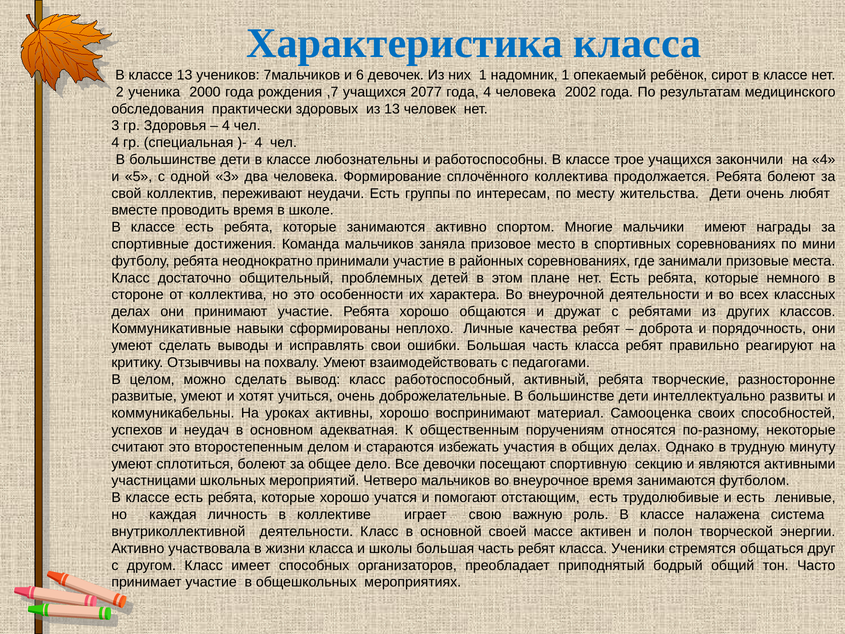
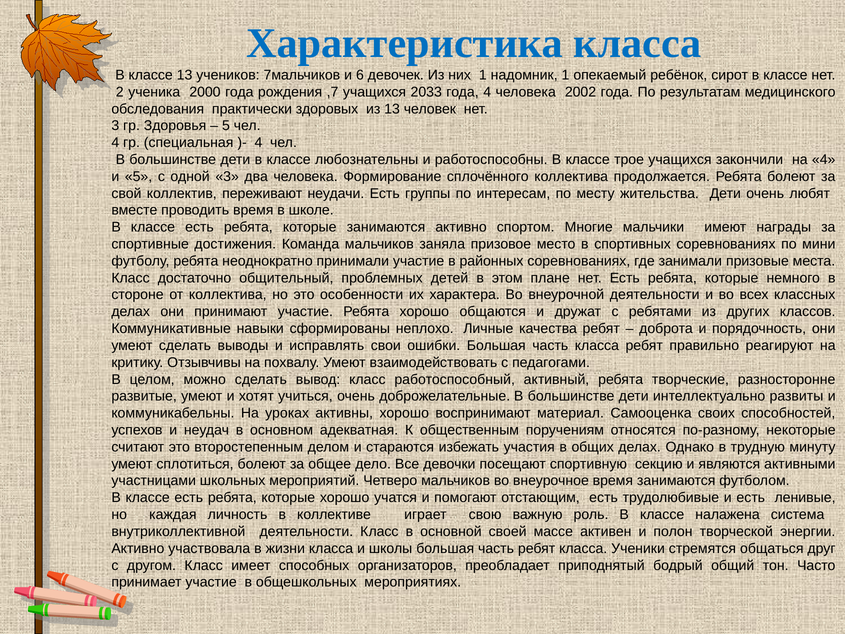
2077: 2077 -> 2033
4 at (226, 126): 4 -> 5
